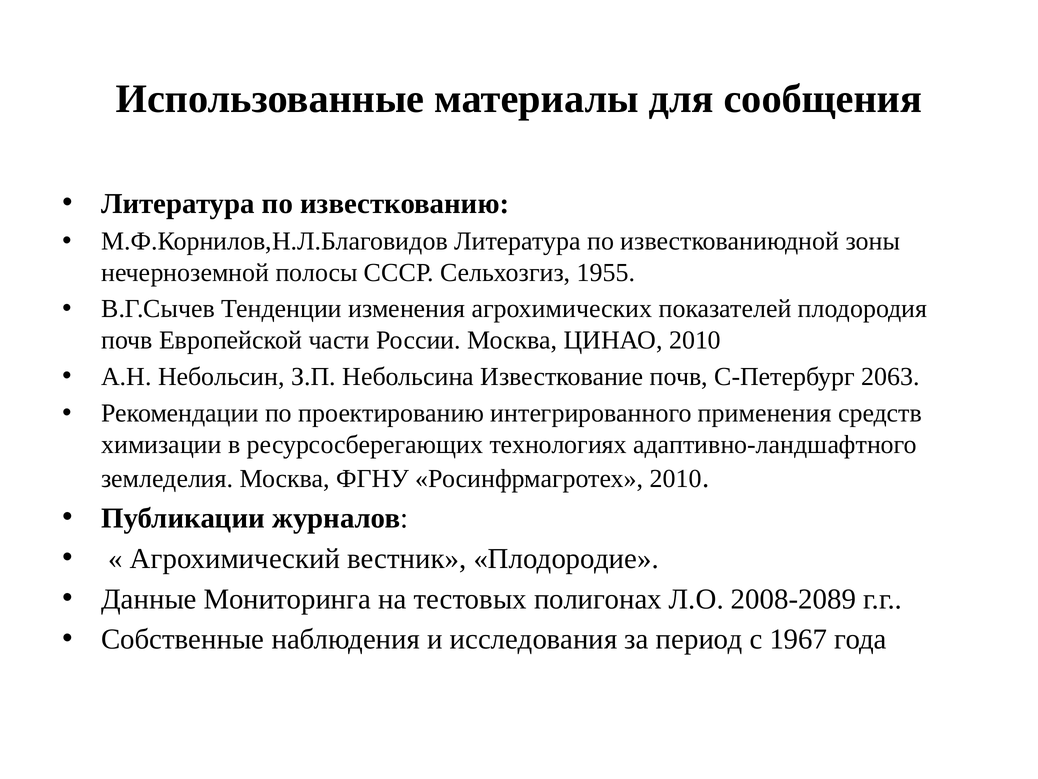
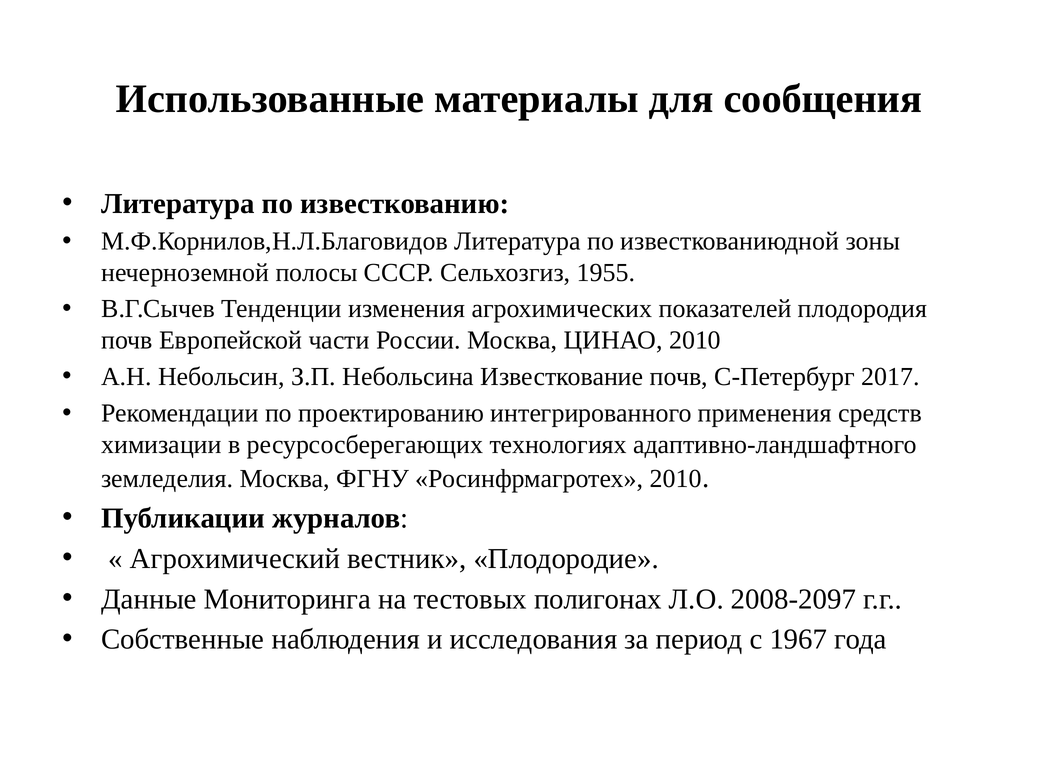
2063: 2063 -> 2017
2008-2089: 2008-2089 -> 2008-2097
